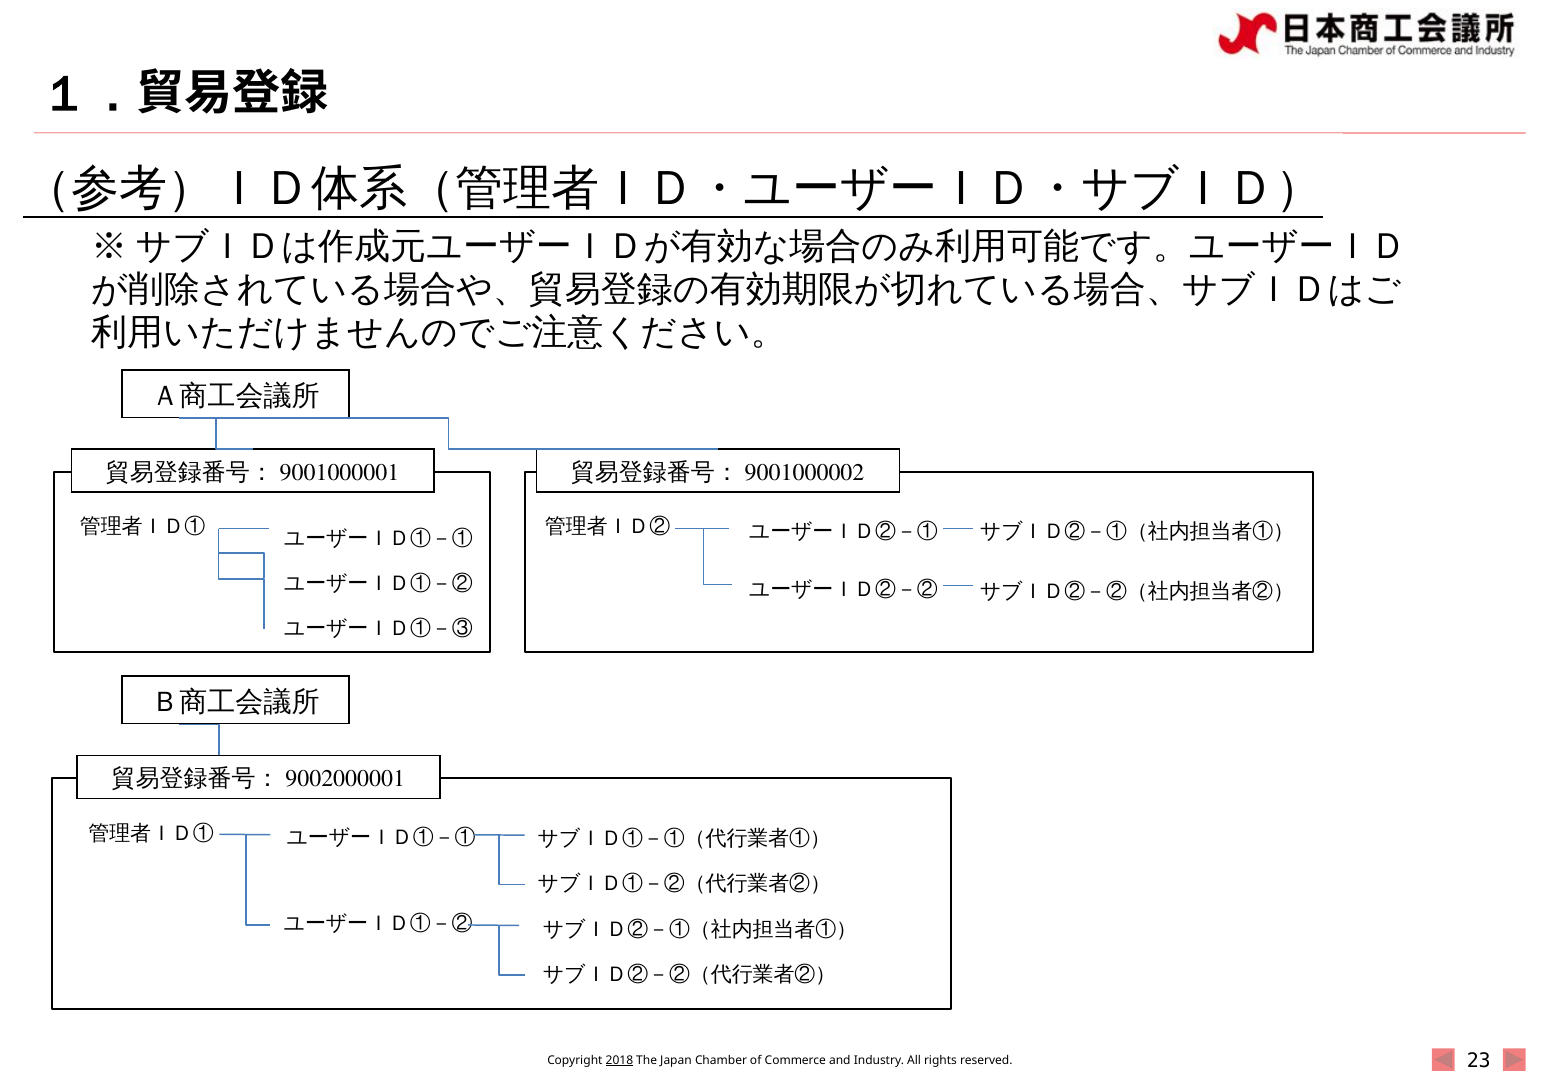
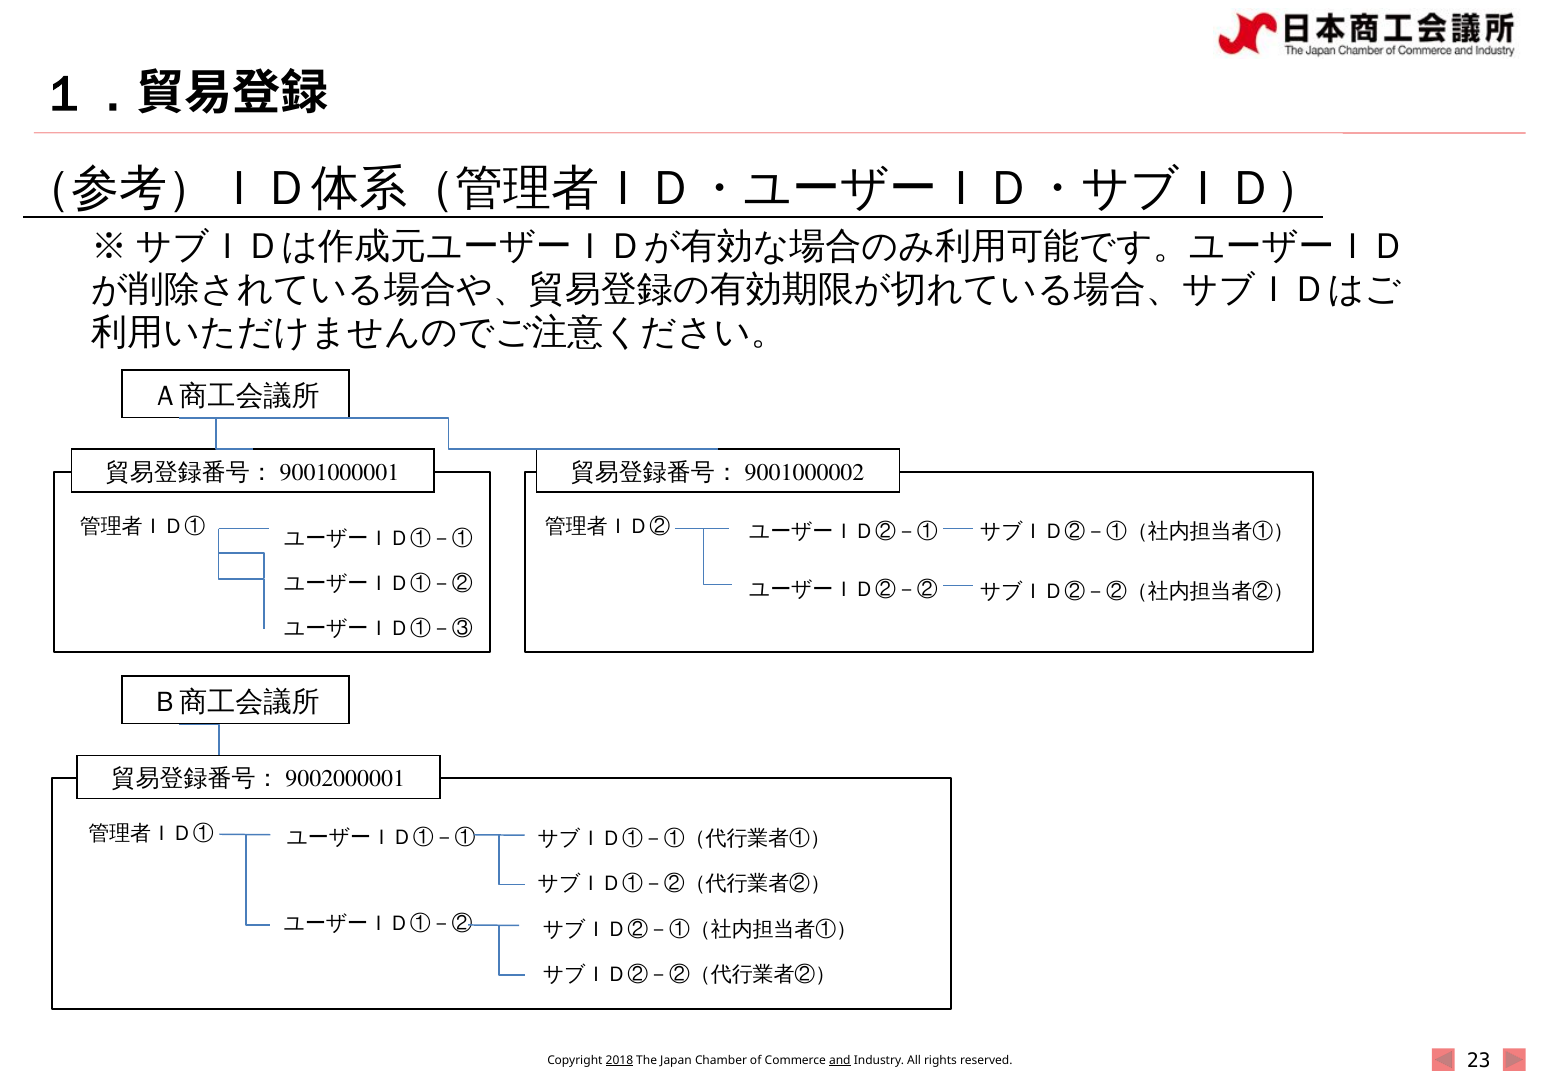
and underline: none -> present
